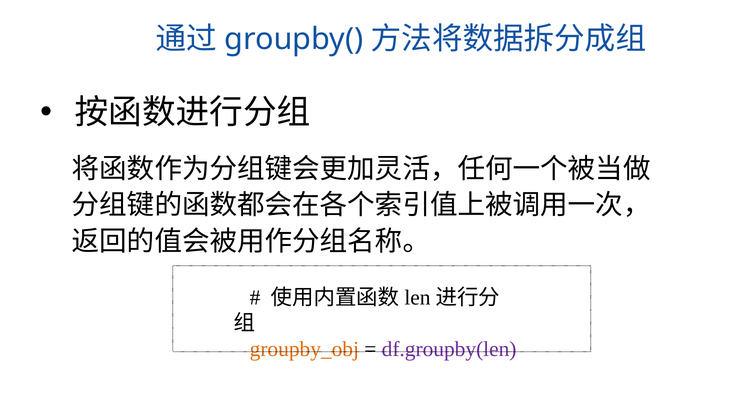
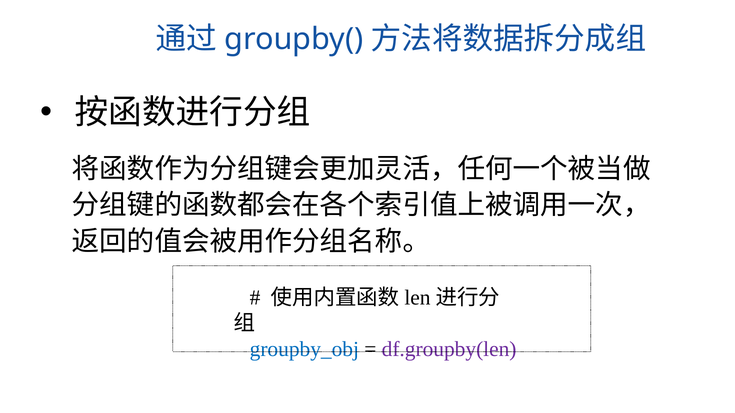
groupby_obj colour: orange -> blue
